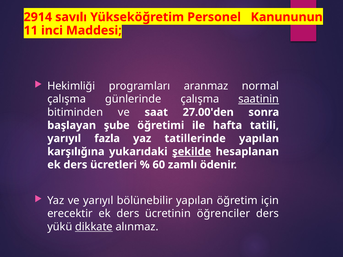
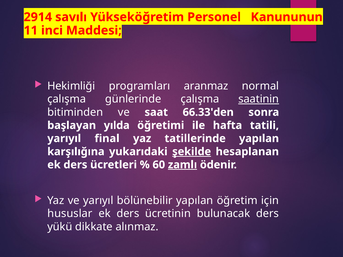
27.00'den: 27.00'den -> 66.33'den
şube: şube -> yılda
fazla: fazla -> final
zamlı underline: none -> present
erecektir: erecektir -> hususlar
öğrenciler: öğrenciler -> bulunacak
dikkate underline: present -> none
